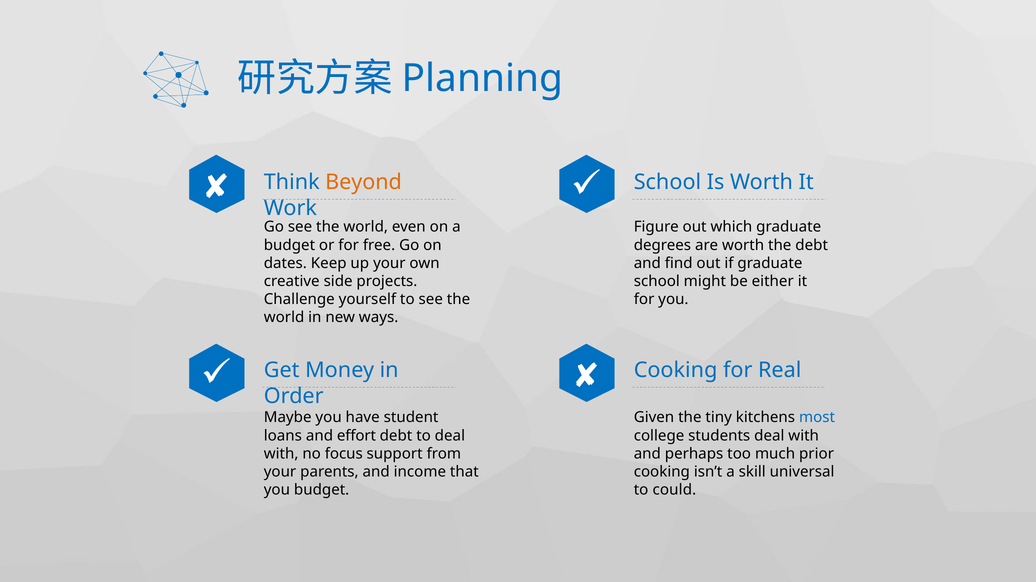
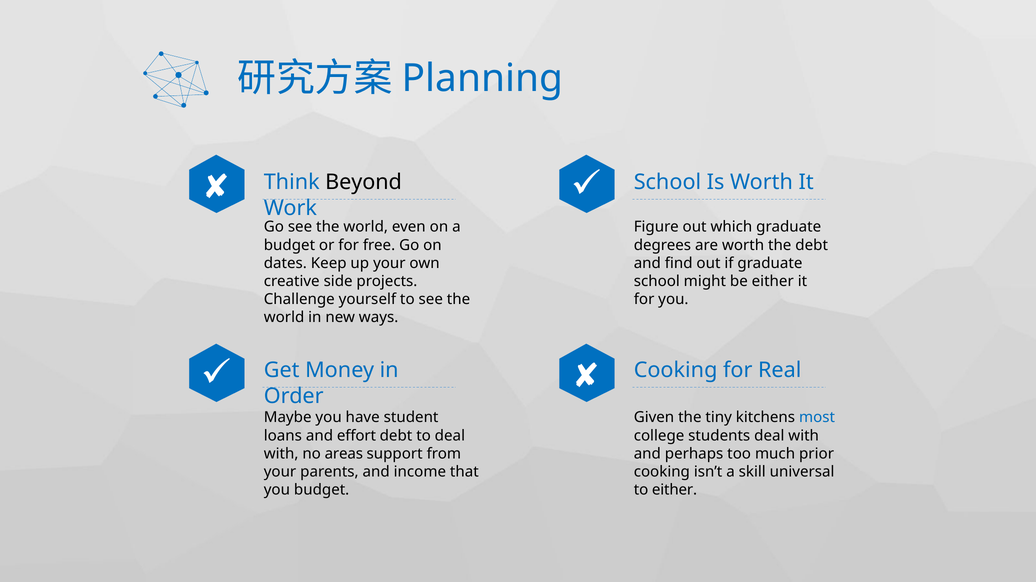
Beyond colour: orange -> black
focus: focus -> areas
to could: could -> either
